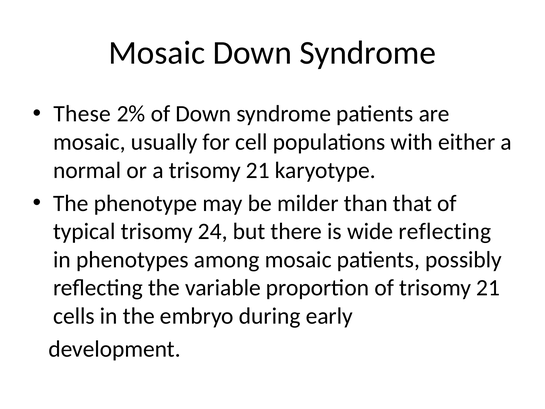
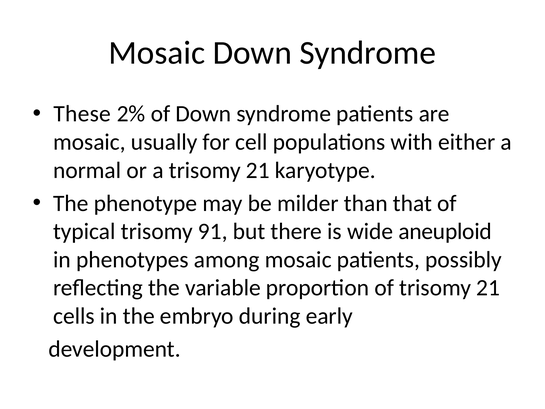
24: 24 -> 91
wide reflecting: reflecting -> aneuploid
